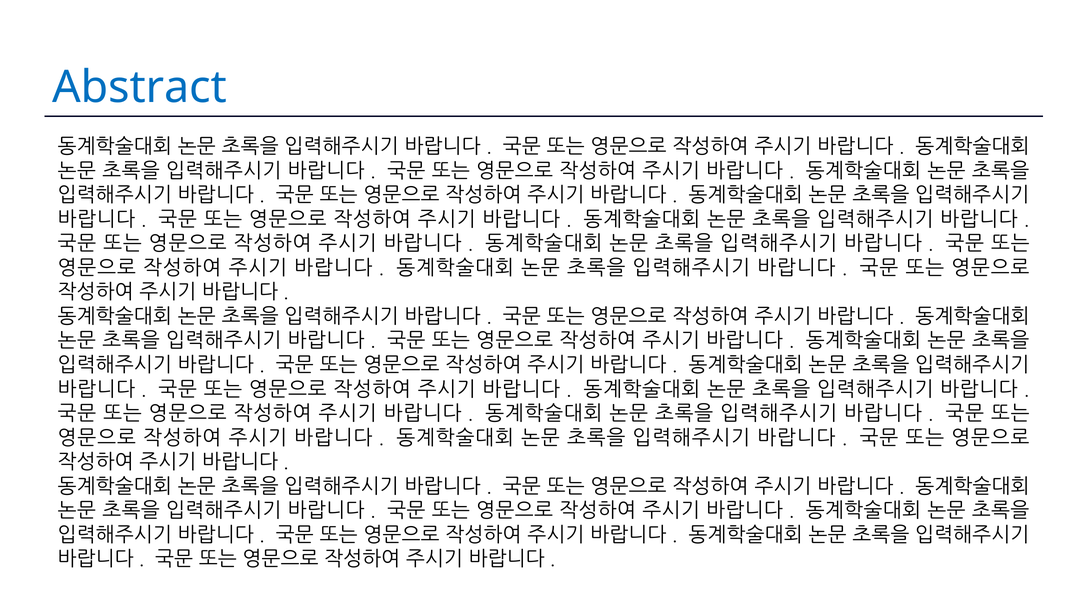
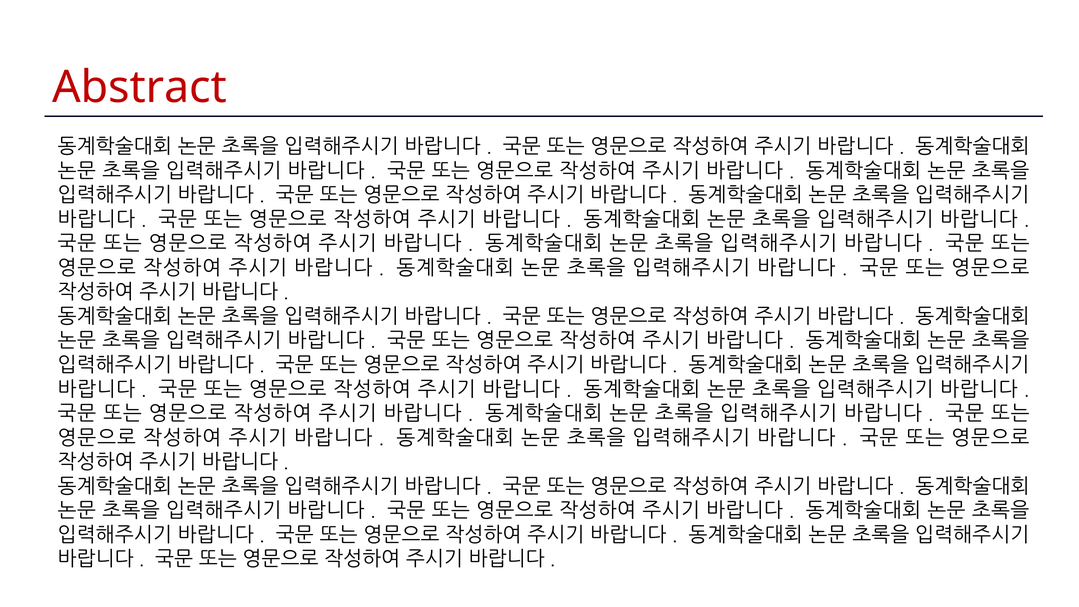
Abstract colour: blue -> red
